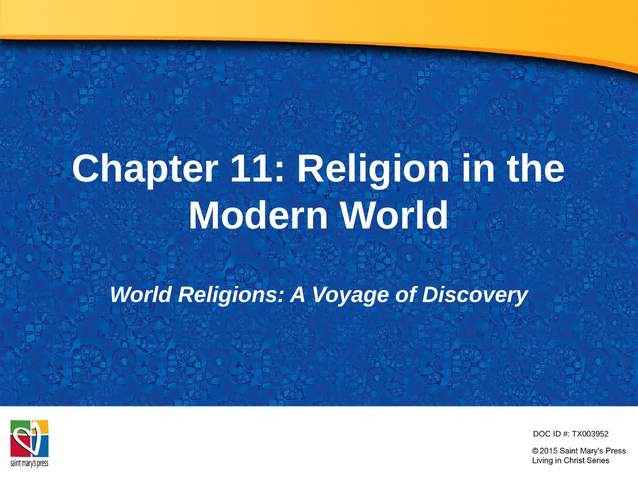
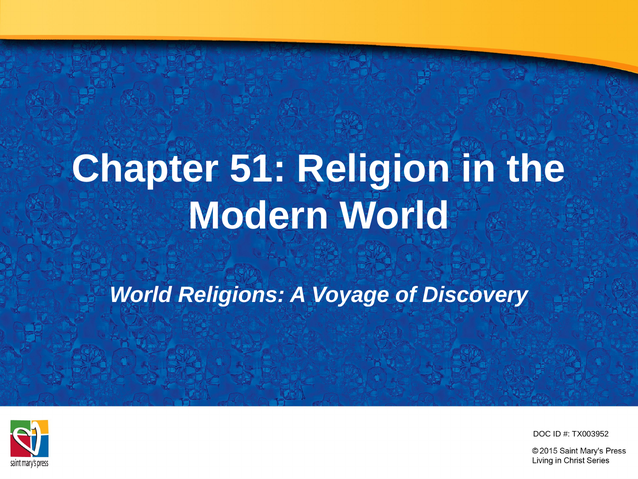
11: 11 -> 51
